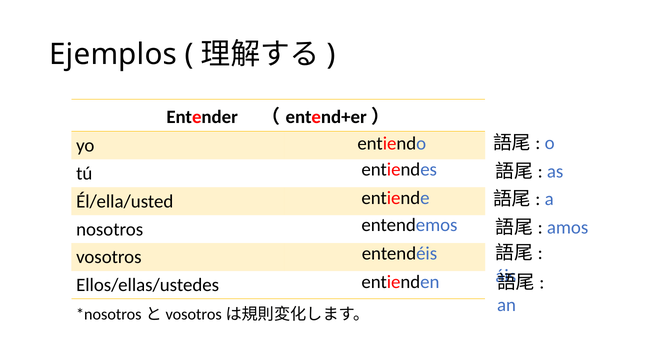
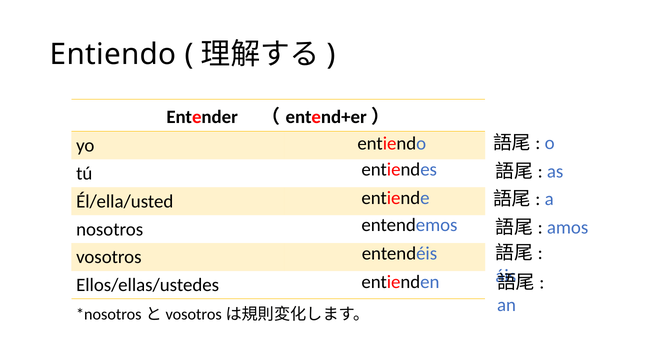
Ejemplos at (113, 54): Ejemplos -> Entiendo
